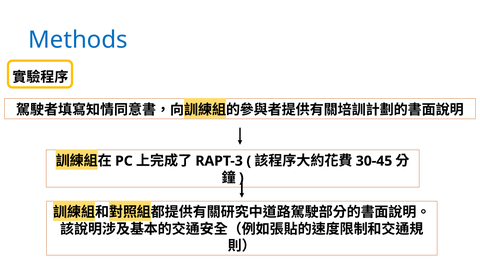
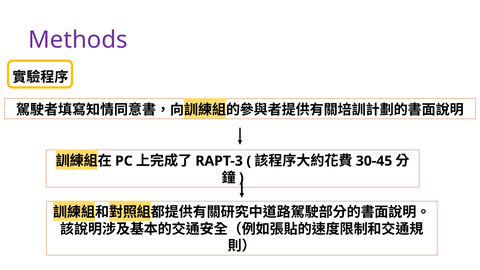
Methods colour: blue -> purple
